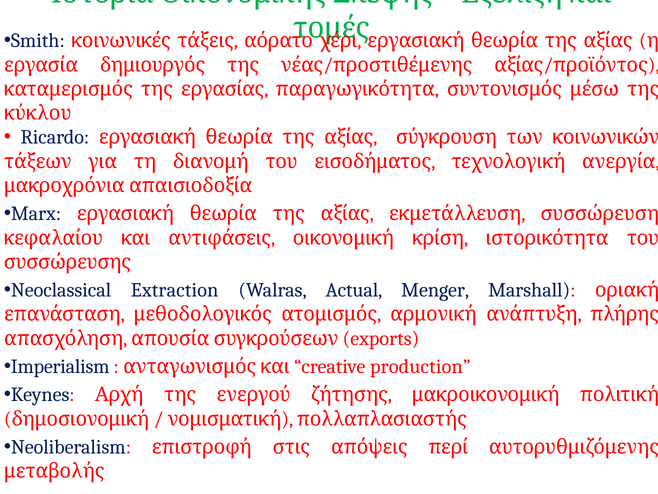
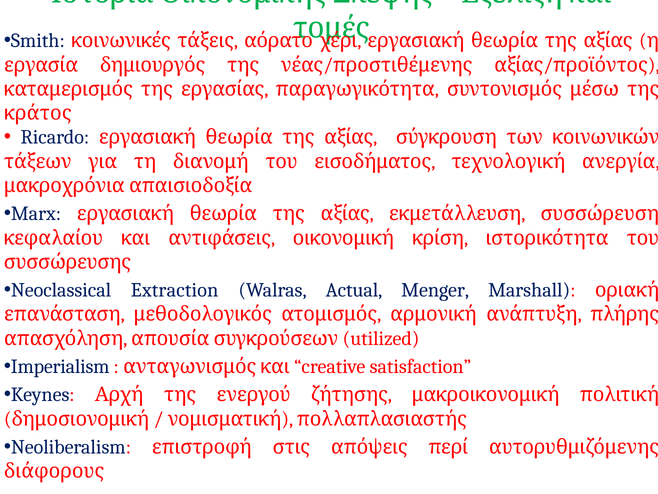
κύκλου: κύκλου -> κράτος
exports: exports -> utilized
production: production -> satisfaction
μεταβολής: μεταβολής -> διάφορους
